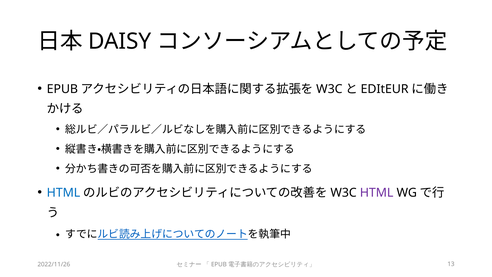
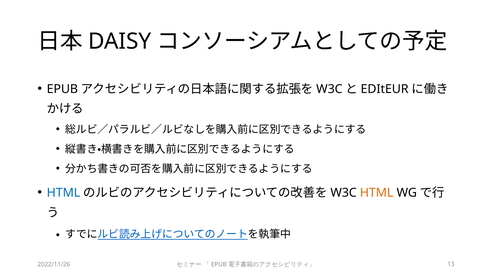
HTML at (377, 193) colour: purple -> orange
